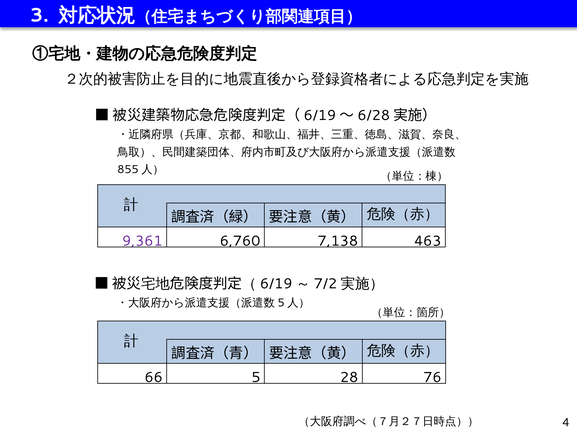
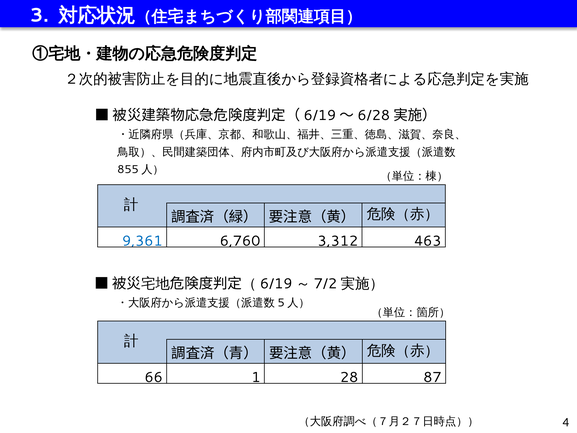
9,361 colour: purple -> blue
7,138: 7,138 -> 3,312
5: 5 -> 1
76: 76 -> 87
